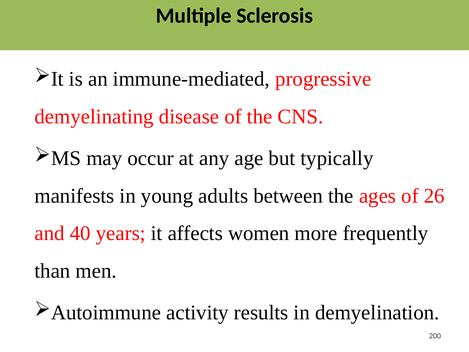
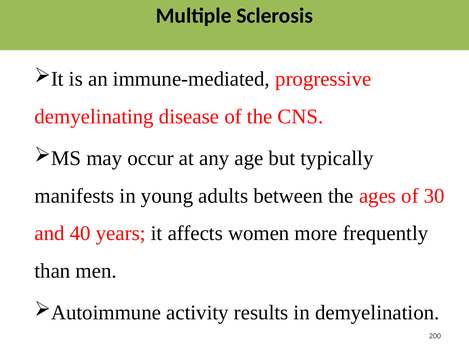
26: 26 -> 30
